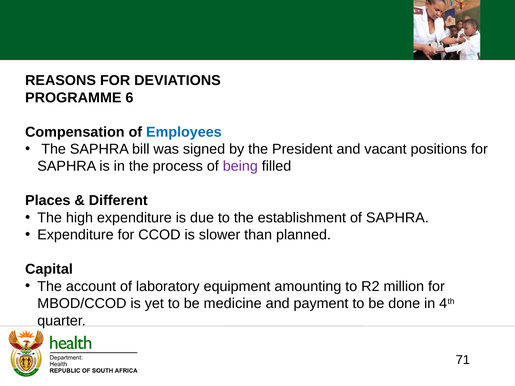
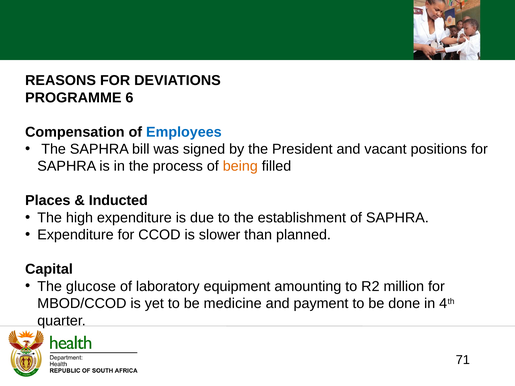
being colour: purple -> orange
Different: Different -> Inducted
account: account -> glucose
